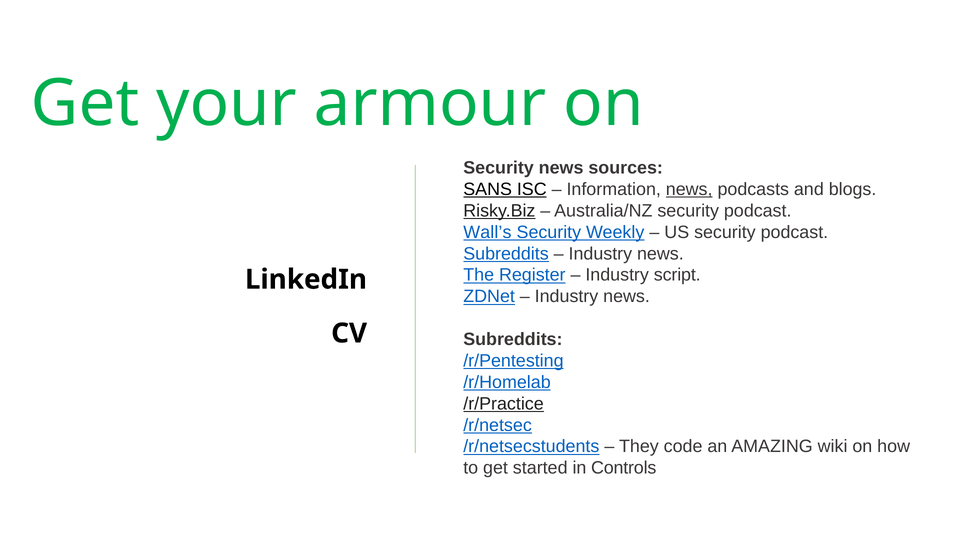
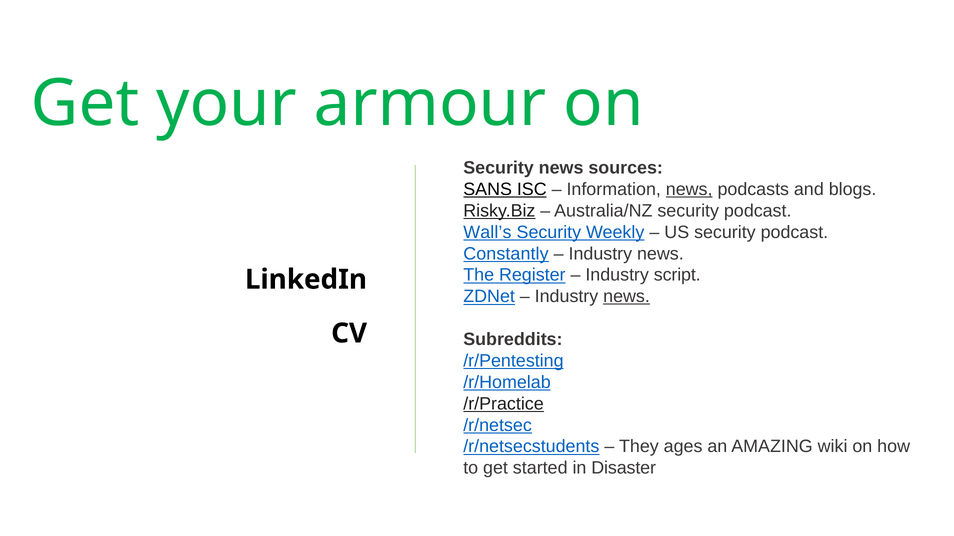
Subreddits at (506, 254): Subreddits -> Constantly
news at (627, 297) underline: none -> present
code: code -> ages
Controls: Controls -> Disaster
